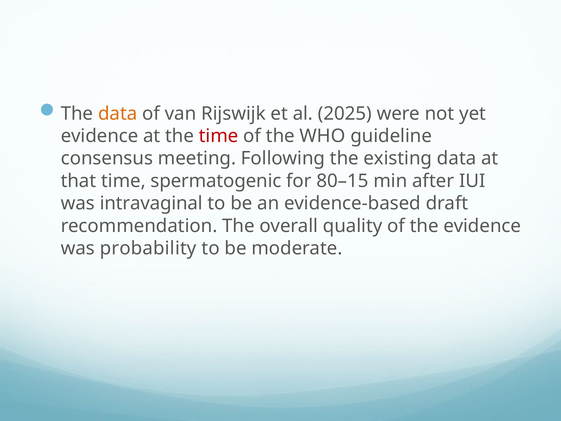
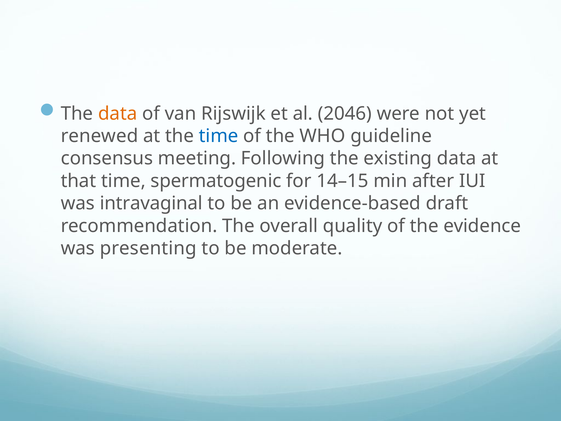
2025: 2025 -> 2046
evidence at (100, 136): evidence -> renewed
time at (219, 136) colour: red -> blue
80–15: 80–15 -> 14–15
probability: probability -> presenting
